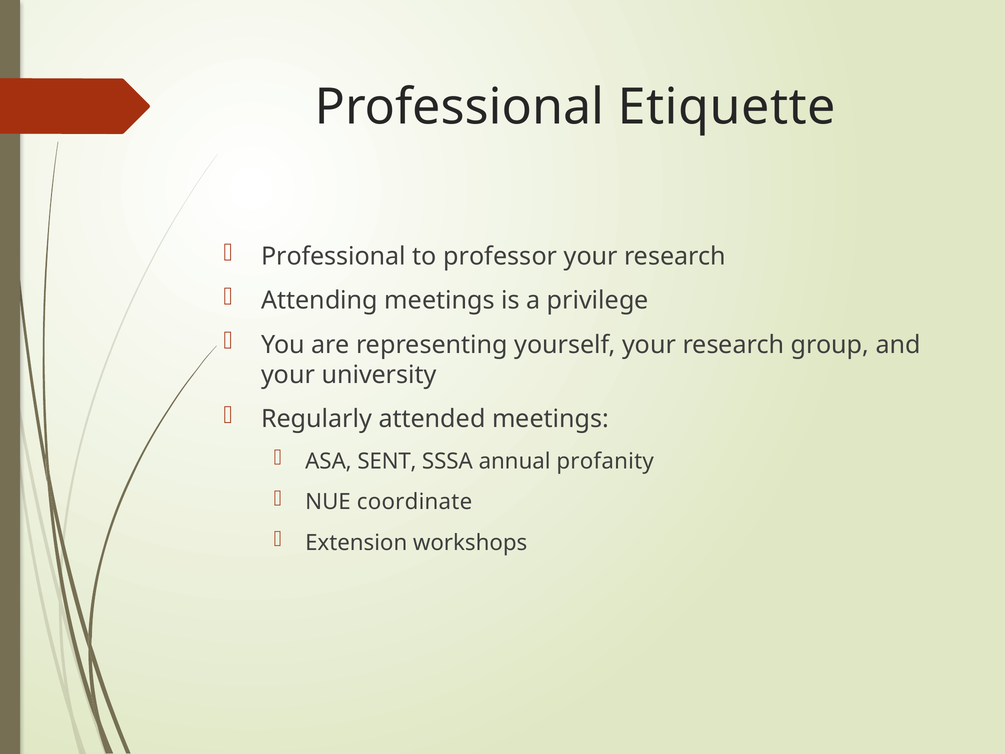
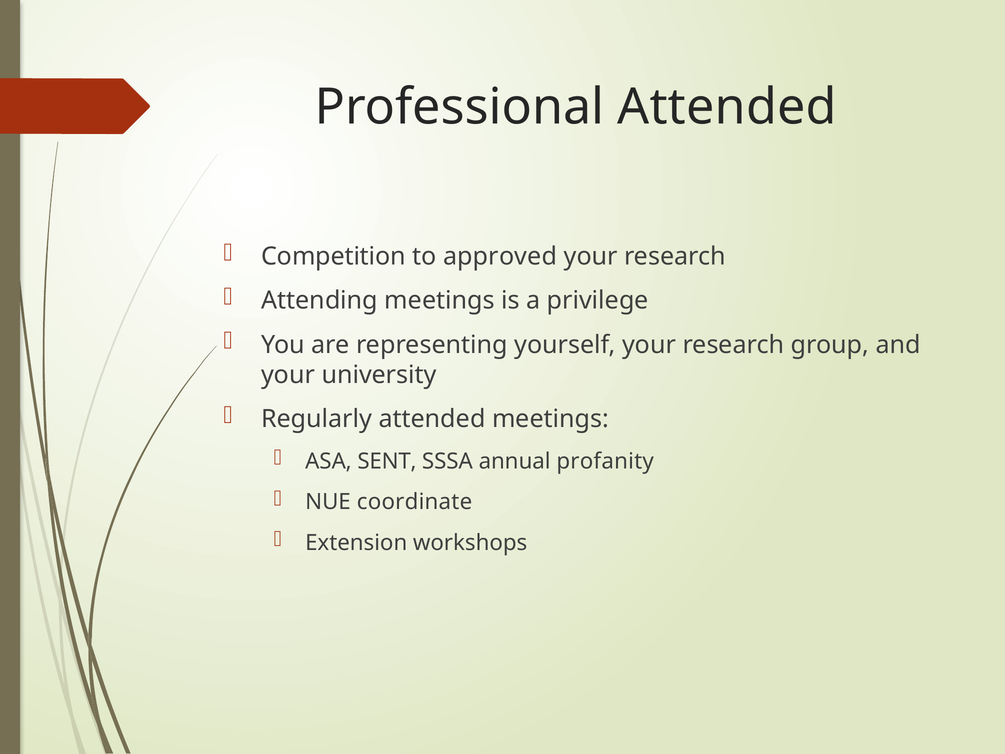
Professional Etiquette: Etiquette -> Attended
Professional at (333, 256): Professional -> Competition
professor: professor -> approved
